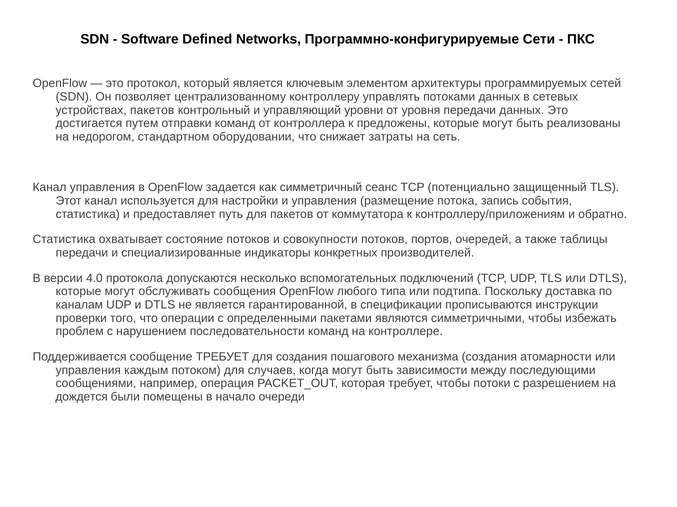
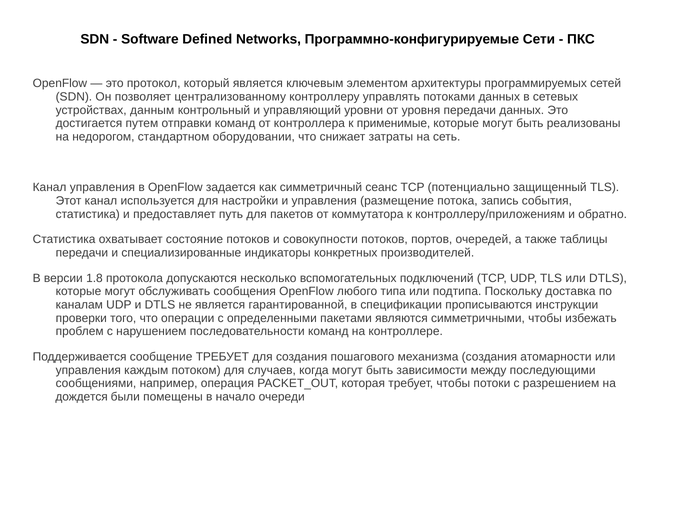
устройствах пакетов: пакетов -> данным
предложены: предложены -> применимые
4.0: 4.0 -> 1.8
